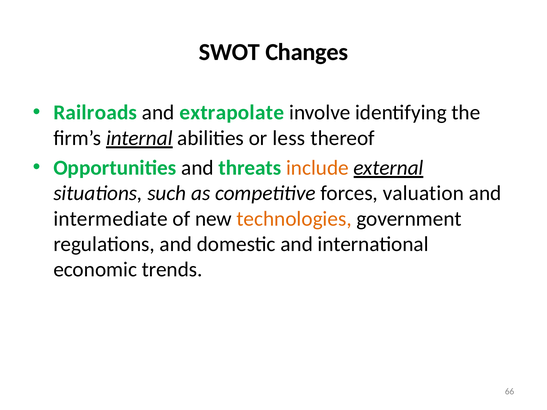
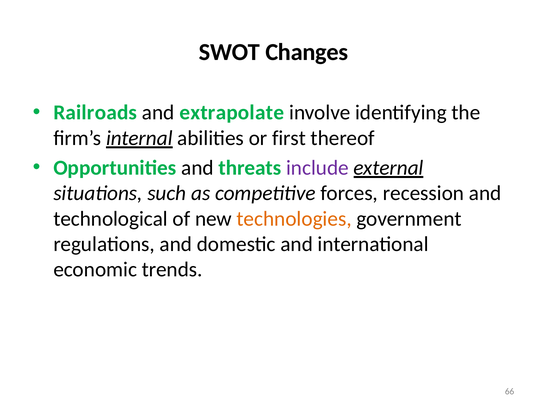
less: less -> first
include colour: orange -> purple
valuation: valuation -> recession
intermediate: intermediate -> technological
